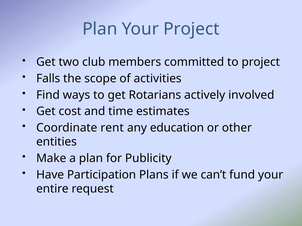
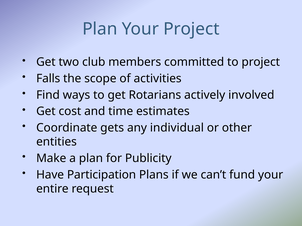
rent: rent -> gets
education: education -> individual
